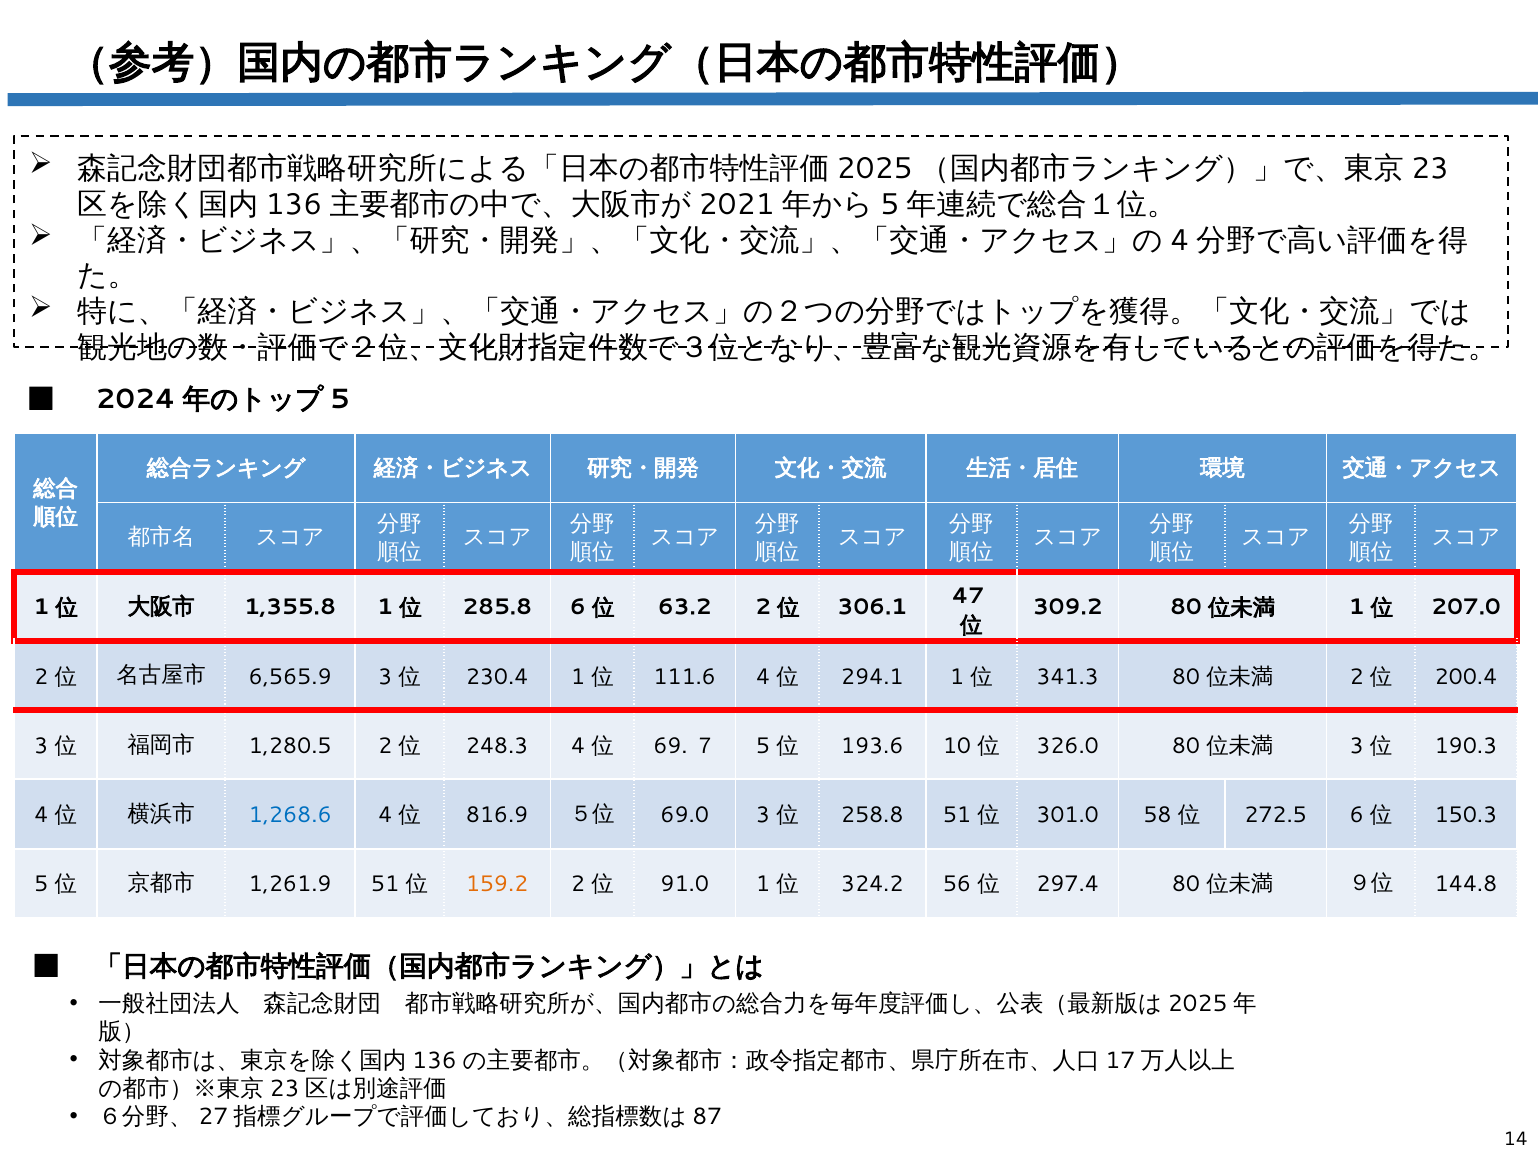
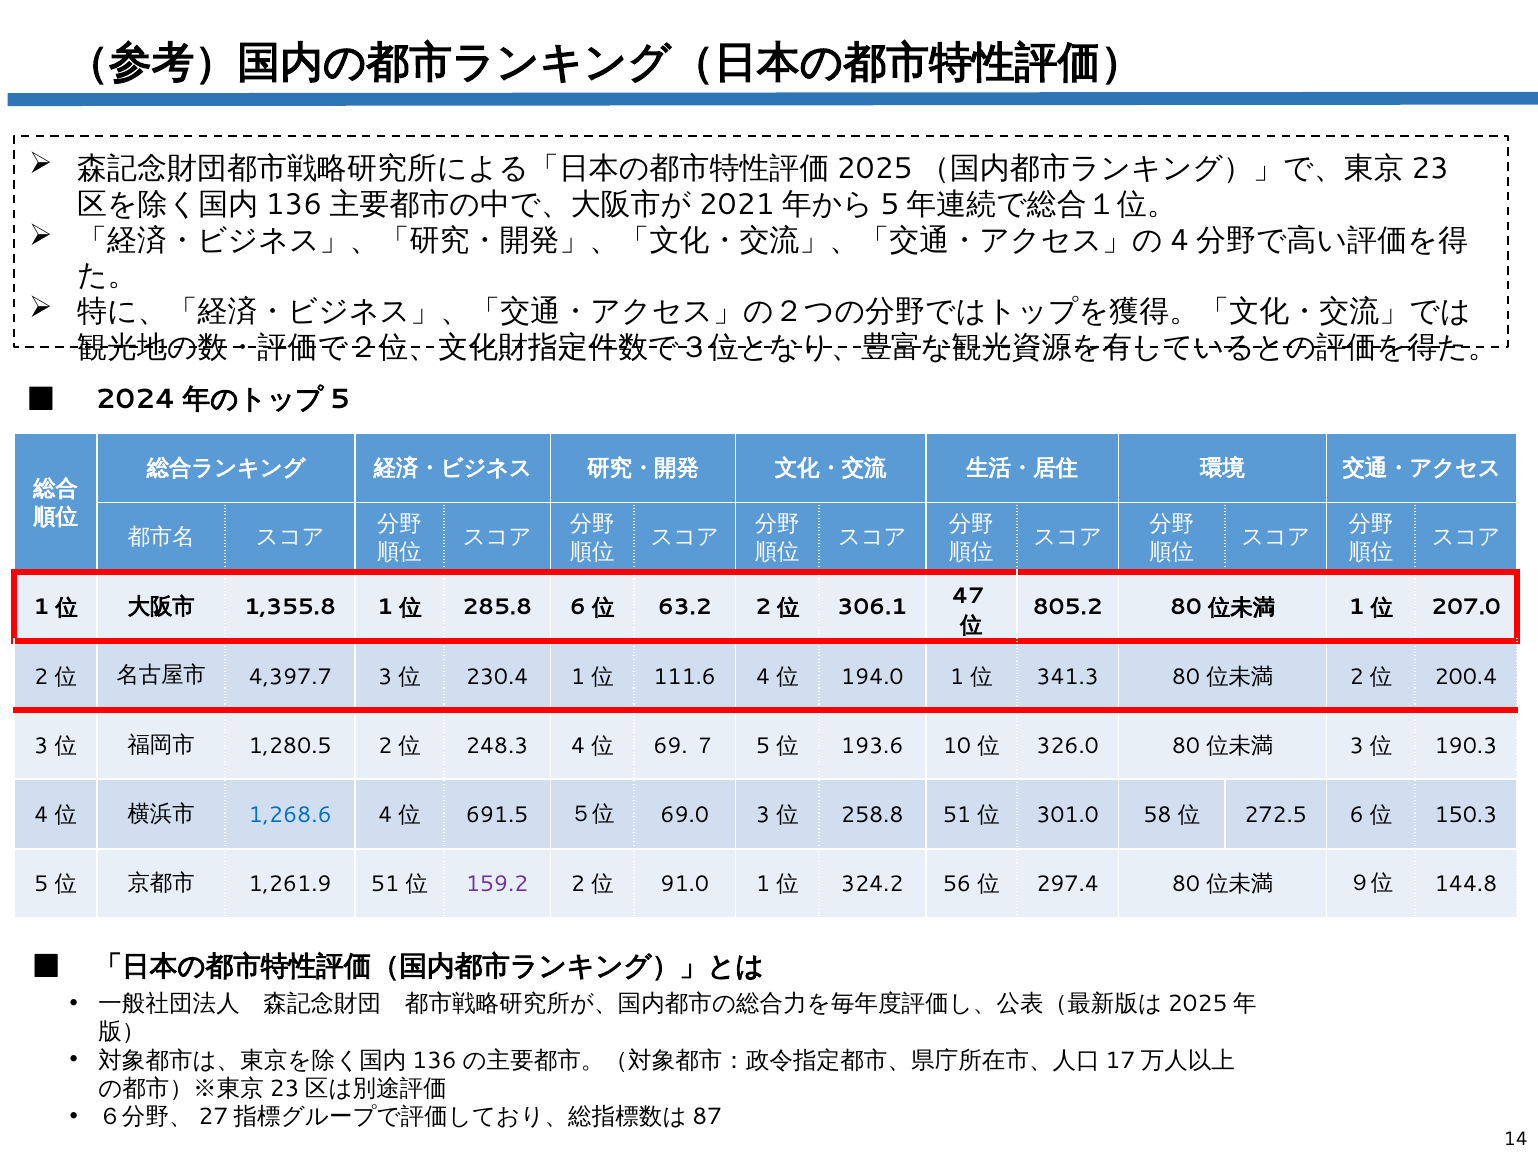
309.2: 309.2 -> 805.2
6,565.9: 6,565.9 -> 4,397.7
294.1: 294.1 -> 194.0
816.9: 816.9 -> 691.5
159.2 colour: orange -> purple
